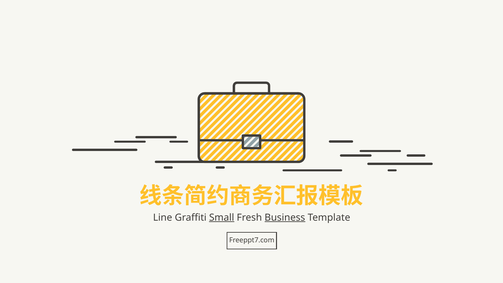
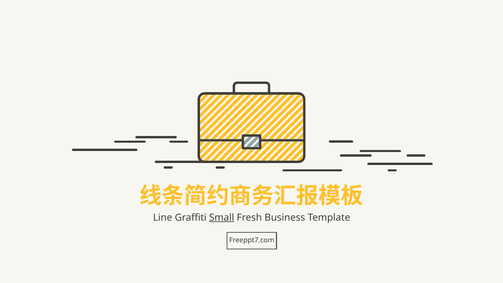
Business underline: present -> none
